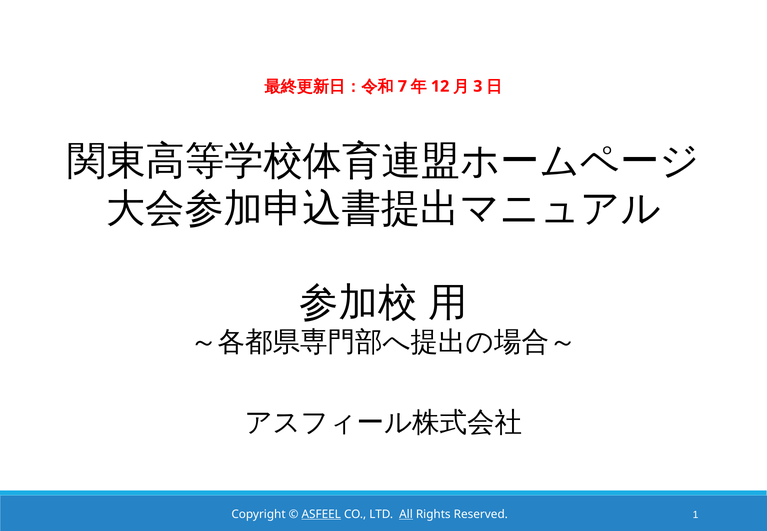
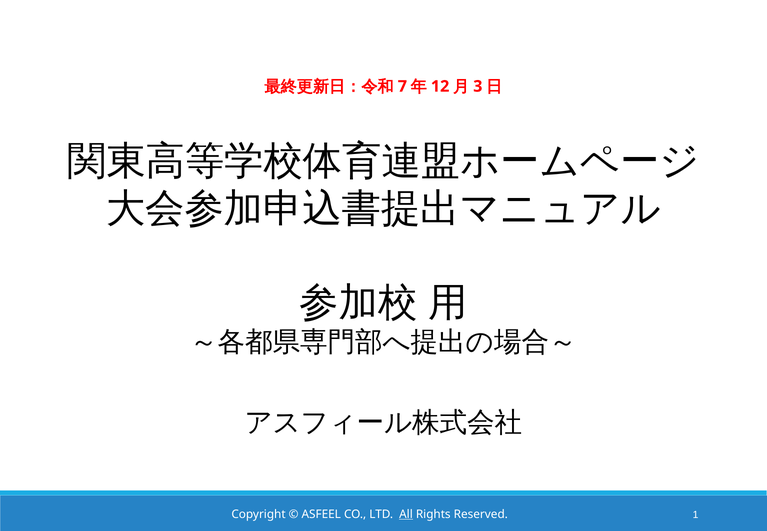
ASFEEL underline: present -> none
